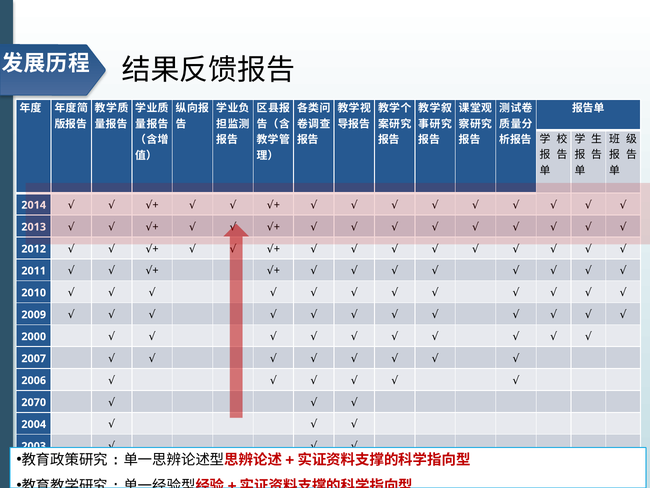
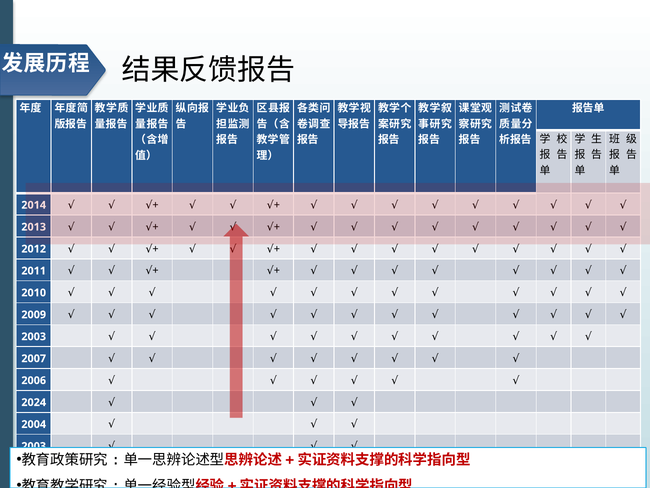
2000 at (34, 336): 2000 -> 2003
2070: 2070 -> 2024
